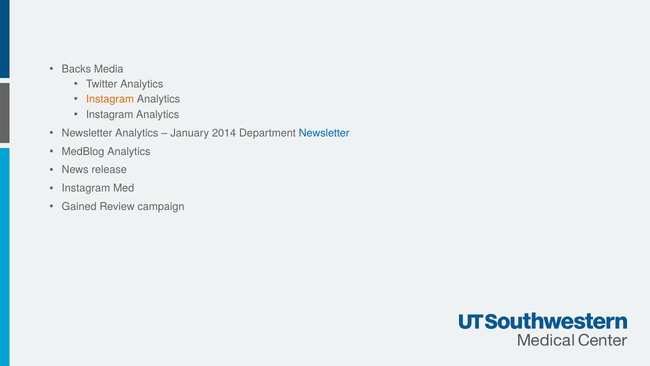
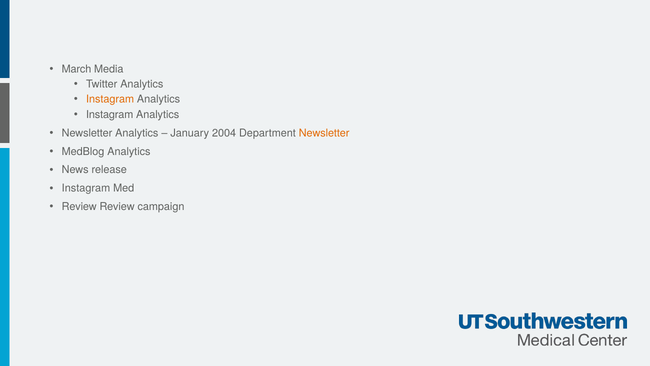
Backs: Backs -> March
2014: 2014 -> 2004
Newsletter at (324, 133) colour: blue -> orange
Gained at (79, 207): Gained -> Review
